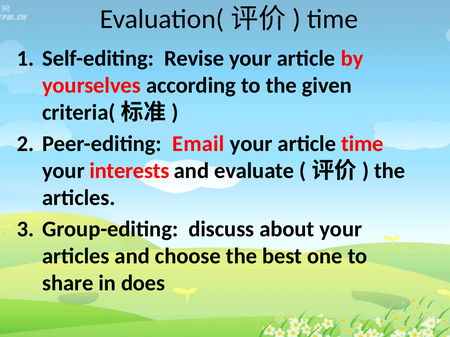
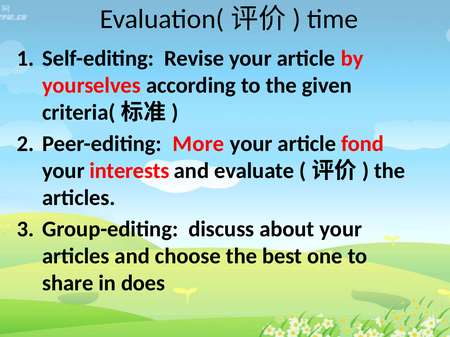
Email: Email -> More
article time: time -> fond
